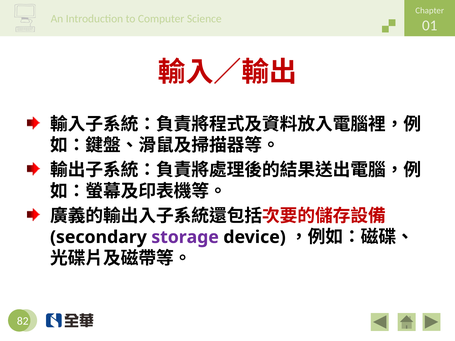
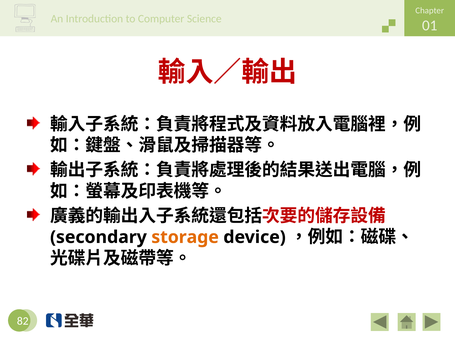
storage colour: purple -> orange
